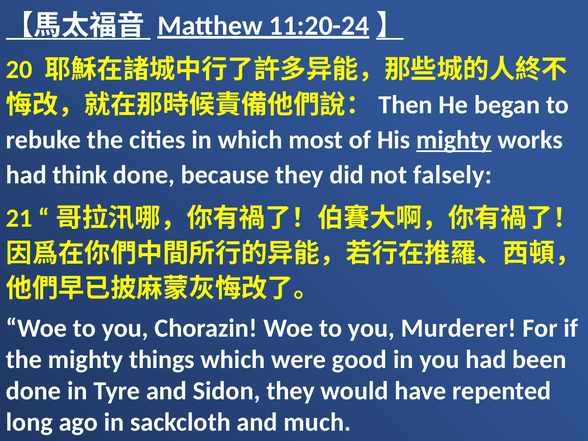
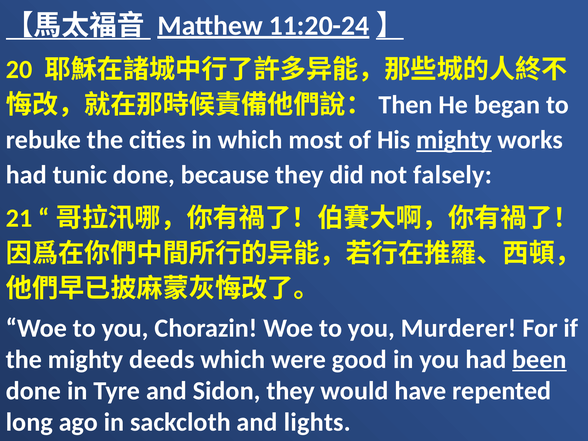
think: think -> tunic
things: things -> deeds
been underline: none -> present
much: much -> lights
